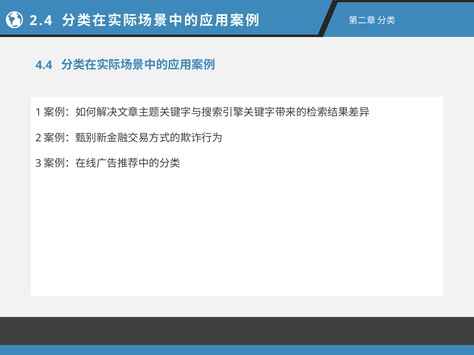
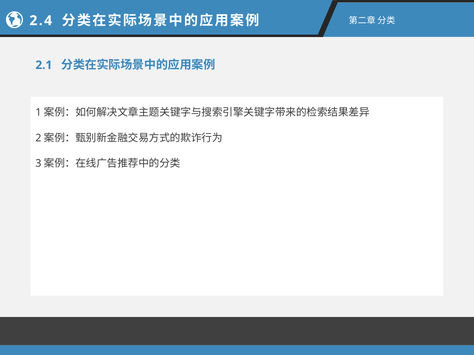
4.4: 4.4 -> 2.1
